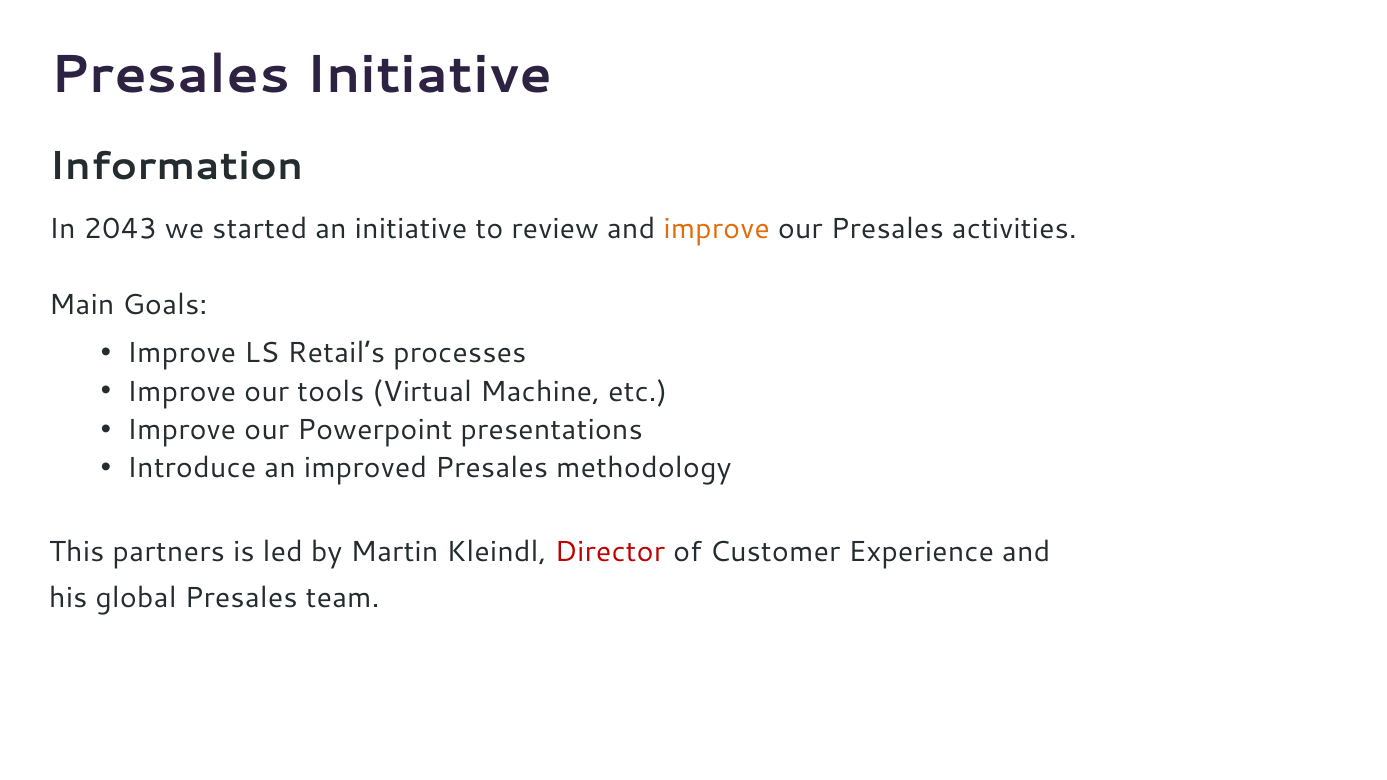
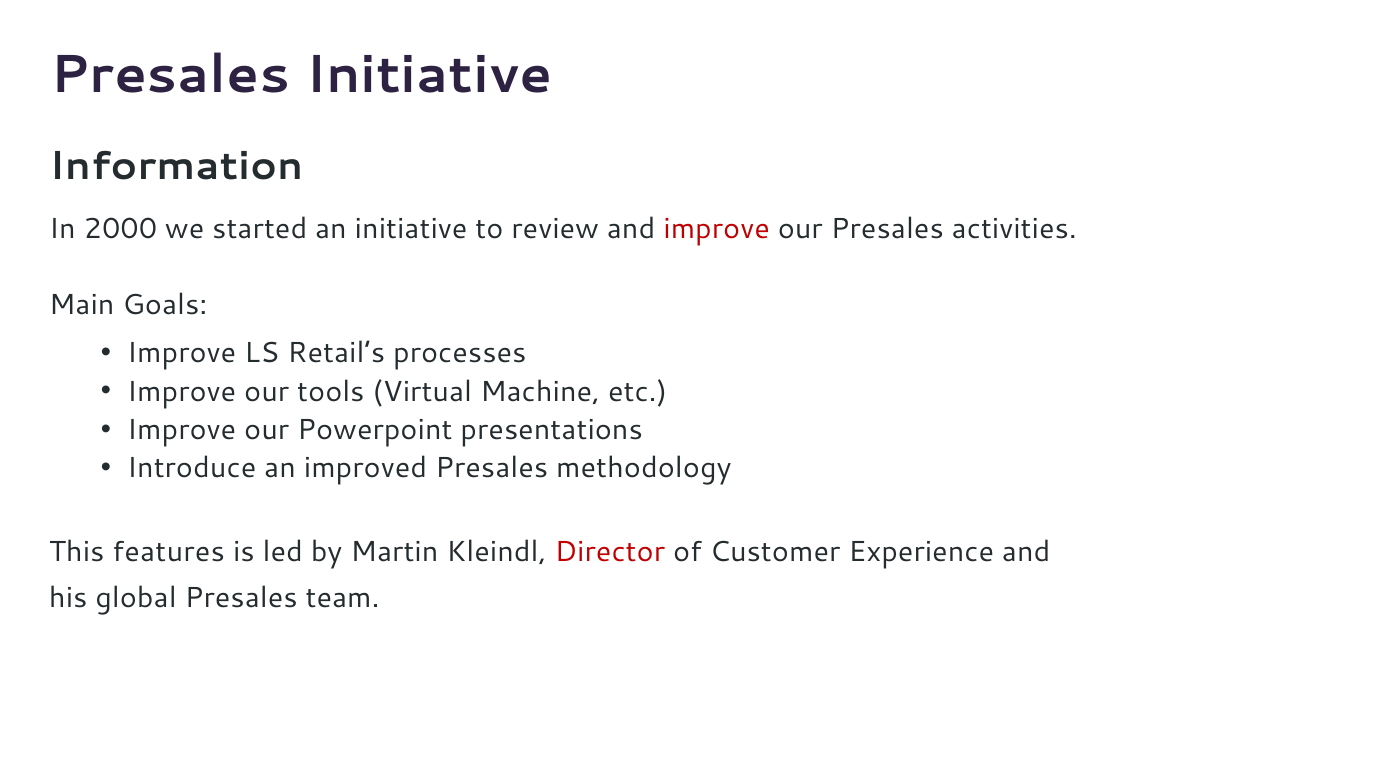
2043: 2043 -> 2000
improve at (717, 229) colour: orange -> red
partners: partners -> features
